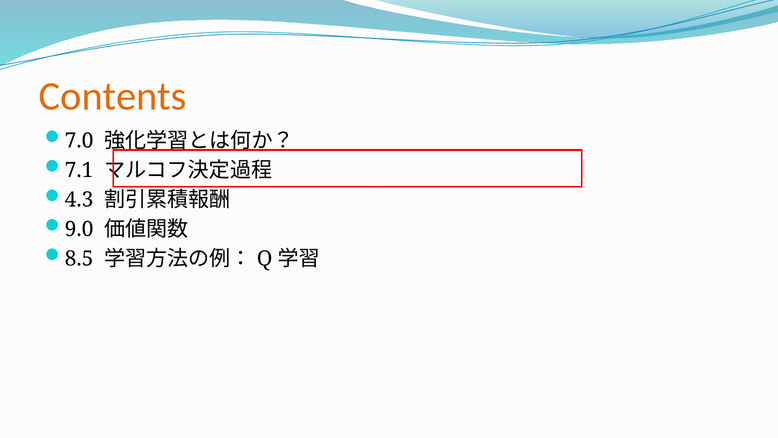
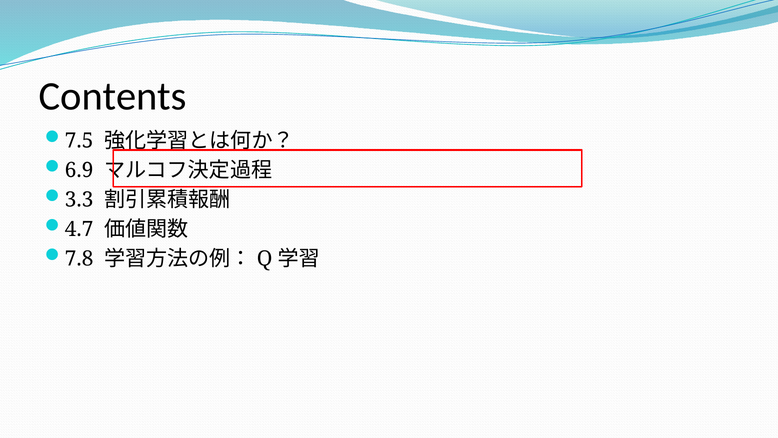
Contents colour: orange -> black
7.0: 7.0 -> 7.5
7.1: 7.1 -> 6.9
4.3: 4.3 -> 3.3
9.0: 9.0 -> 4.7
8.5: 8.5 -> 7.8
